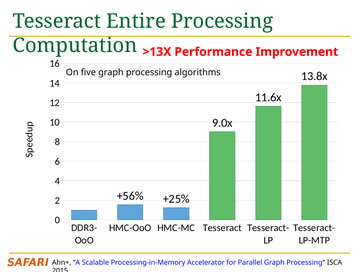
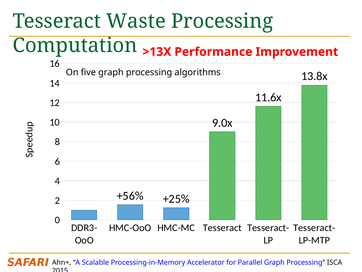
Entire: Entire -> Waste
